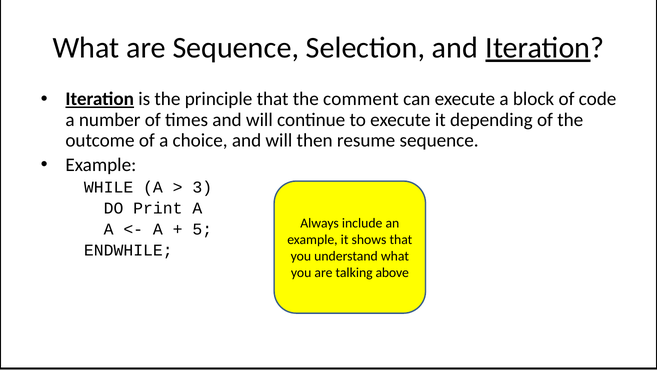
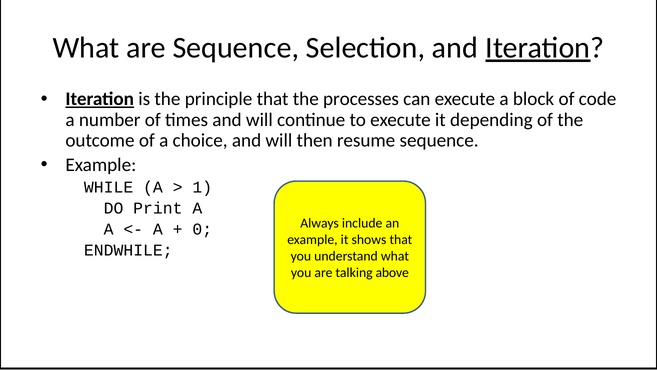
comment: comment -> processes
3: 3 -> 1
5: 5 -> 0
